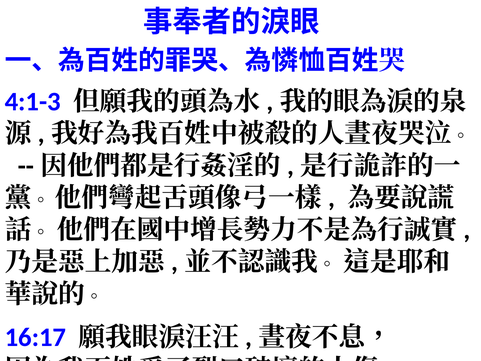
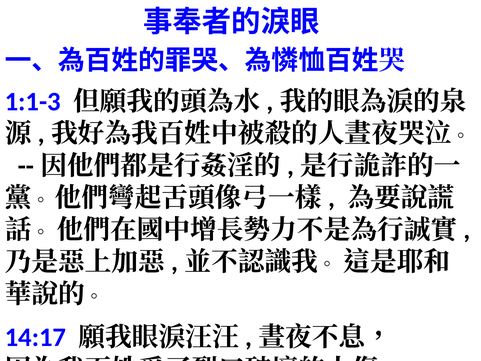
4:1-3: 4:1-3 -> 1:1-3
16:17: 16:17 -> 14:17
